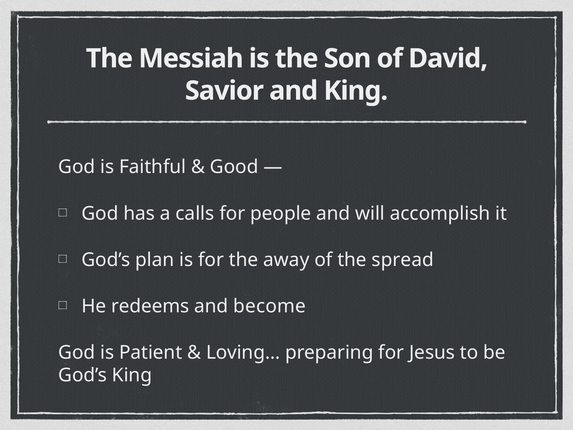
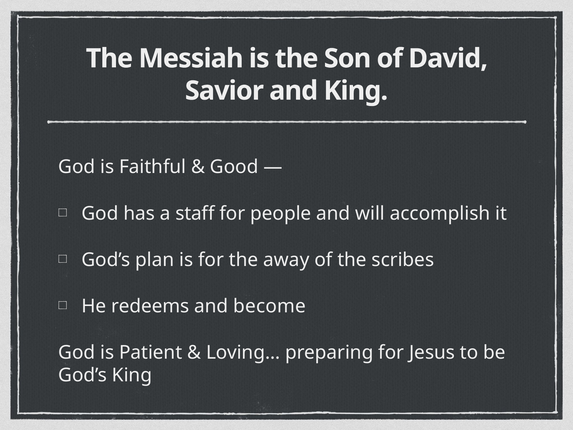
calls: calls -> staff
spread: spread -> scribes
